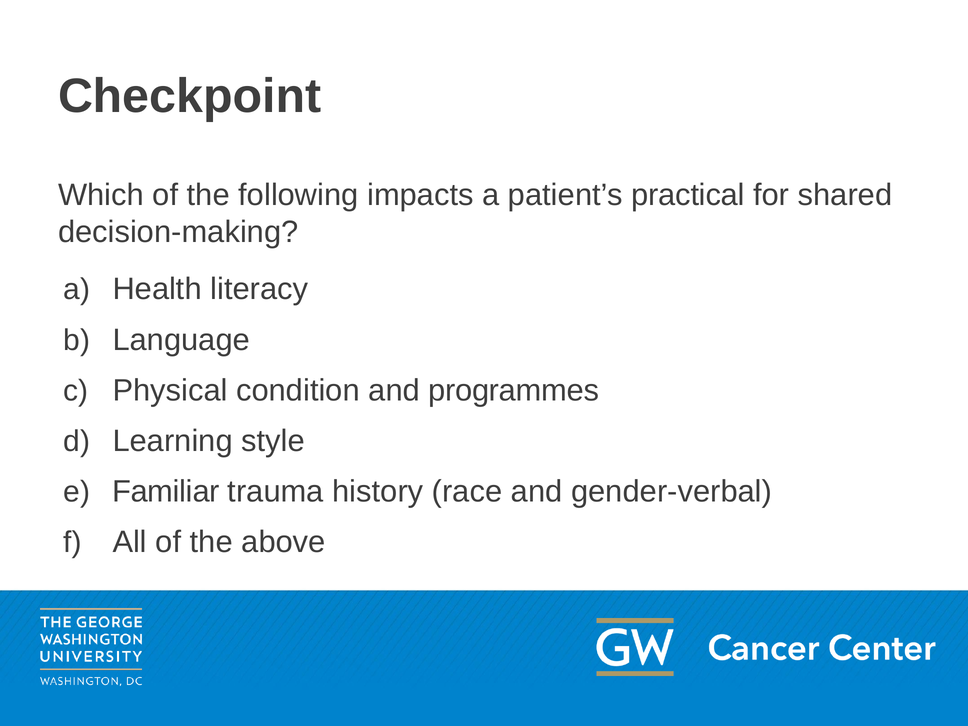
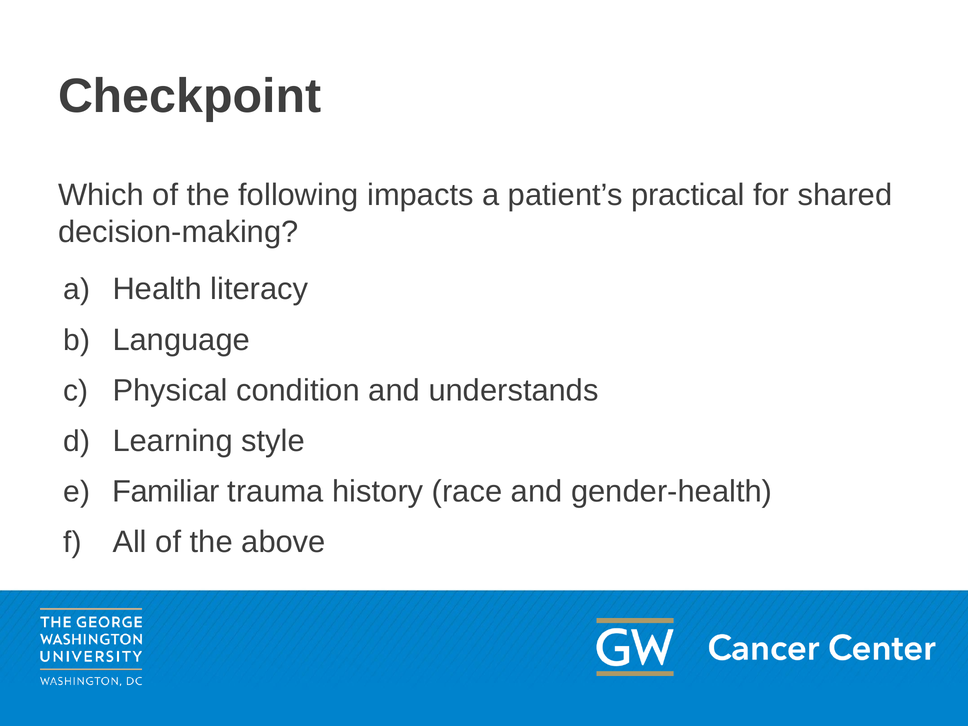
programmes: programmes -> understands
gender-verbal: gender-verbal -> gender-health
